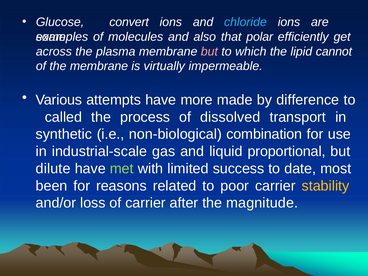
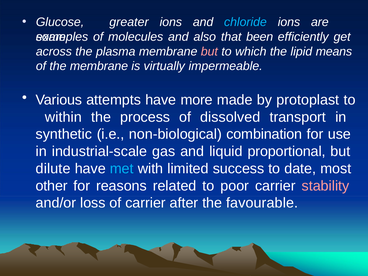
convert: convert -> greater
polar: polar -> been
cannot: cannot -> means
difference: difference -> protoplast
called: called -> within
met colour: light green -> light blue
been: been -> other
stability colour: yellow -> pink
magnitude: magnitude -> favourable
